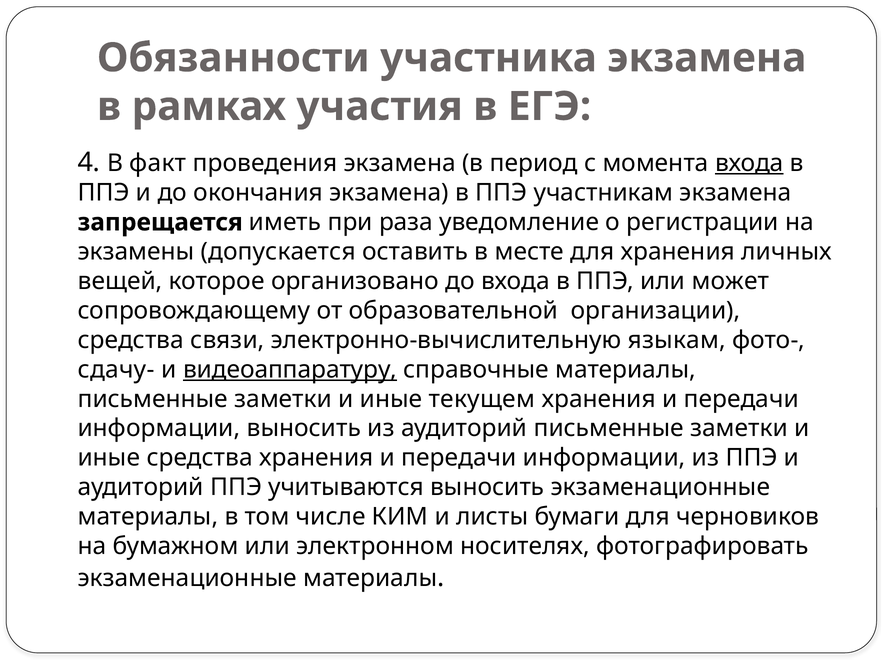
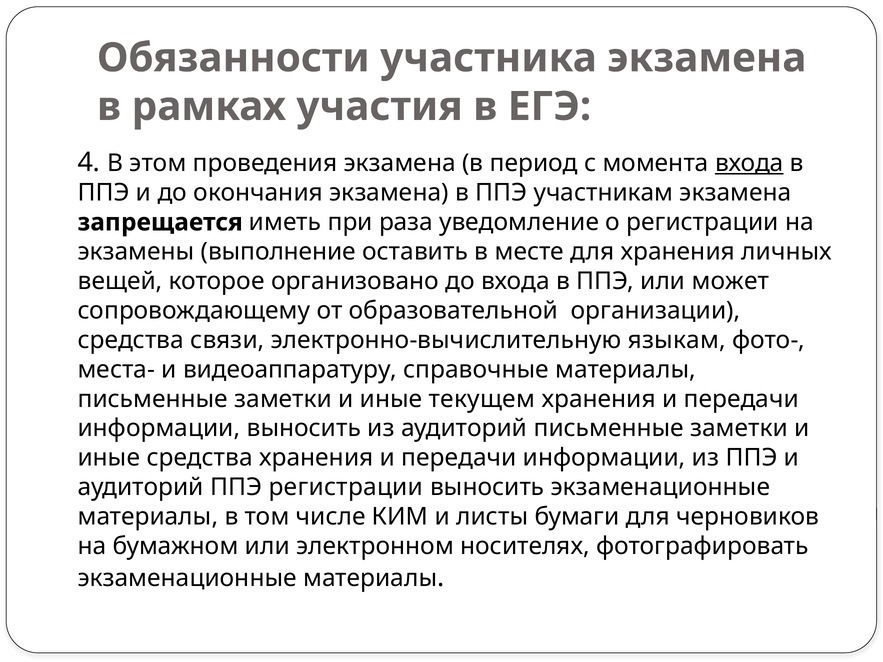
факт: факт -> этом
допускается: допускается -> выполнение
сдачу-: сдачу- -> места-
видеоаппаратуру underline: present -> none
ППЭ учитываются: учитываются -> регистрации
